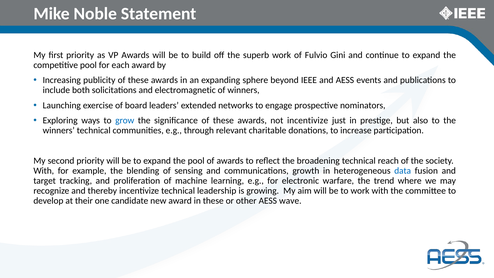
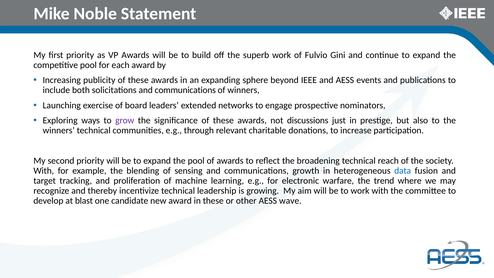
solicitations and electromagnetic: electromagnetic -> communications
grow colour: blue -> purple
not incentivize: incentivize -> discussions
their: their -> blast
